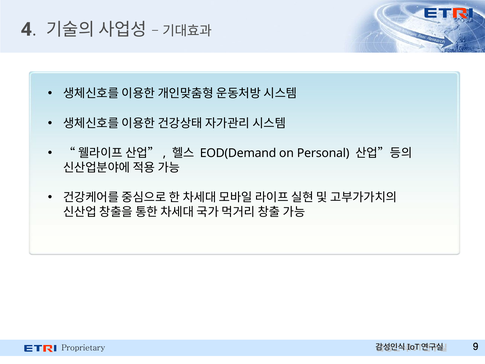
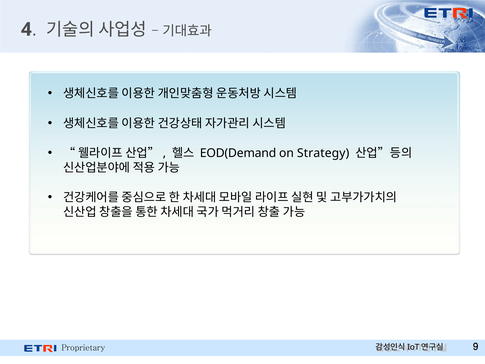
Personal: Personal -> Strategy
